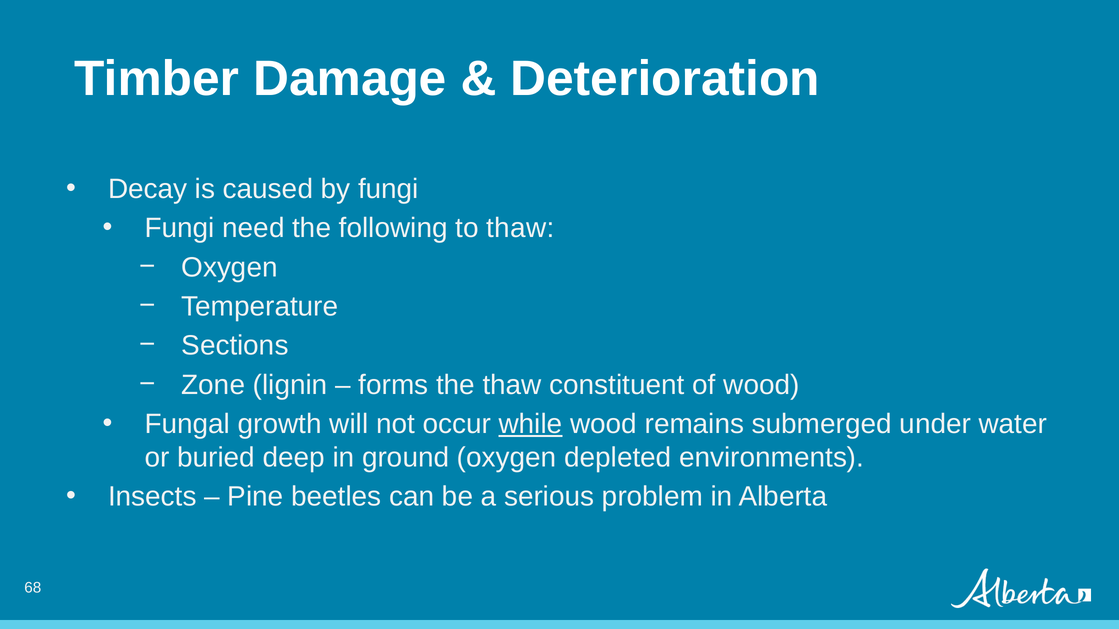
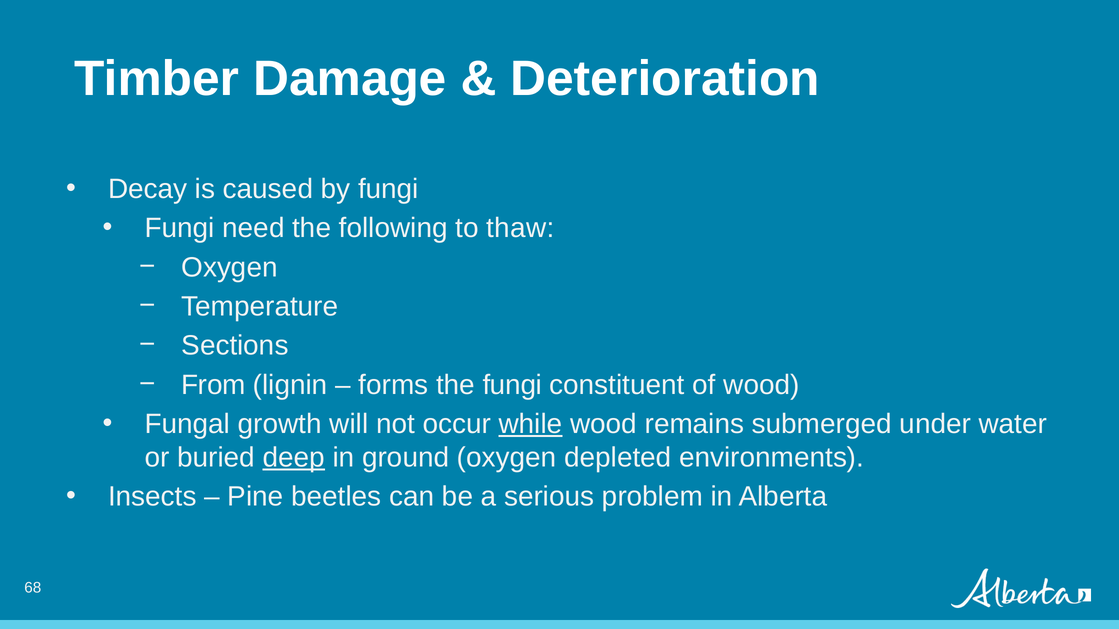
Zone: Zone -> From
the thaw: thaw -> fungi
deep underline: none -> present
